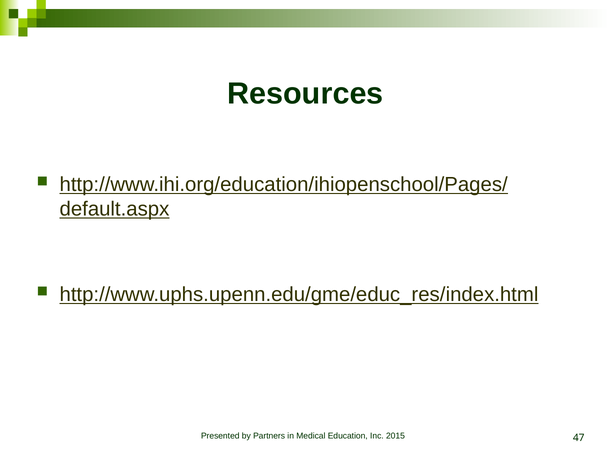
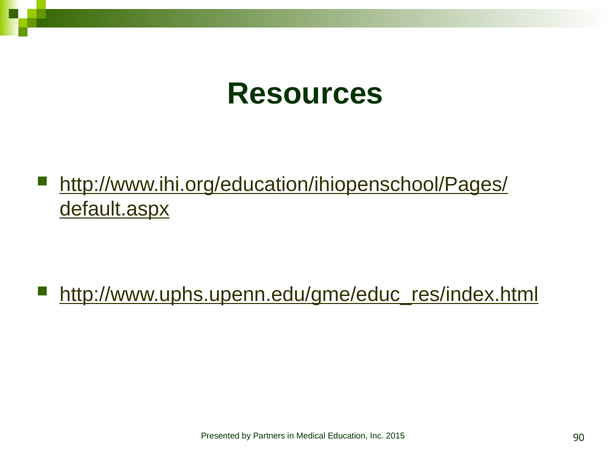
47: 47 -> 90
